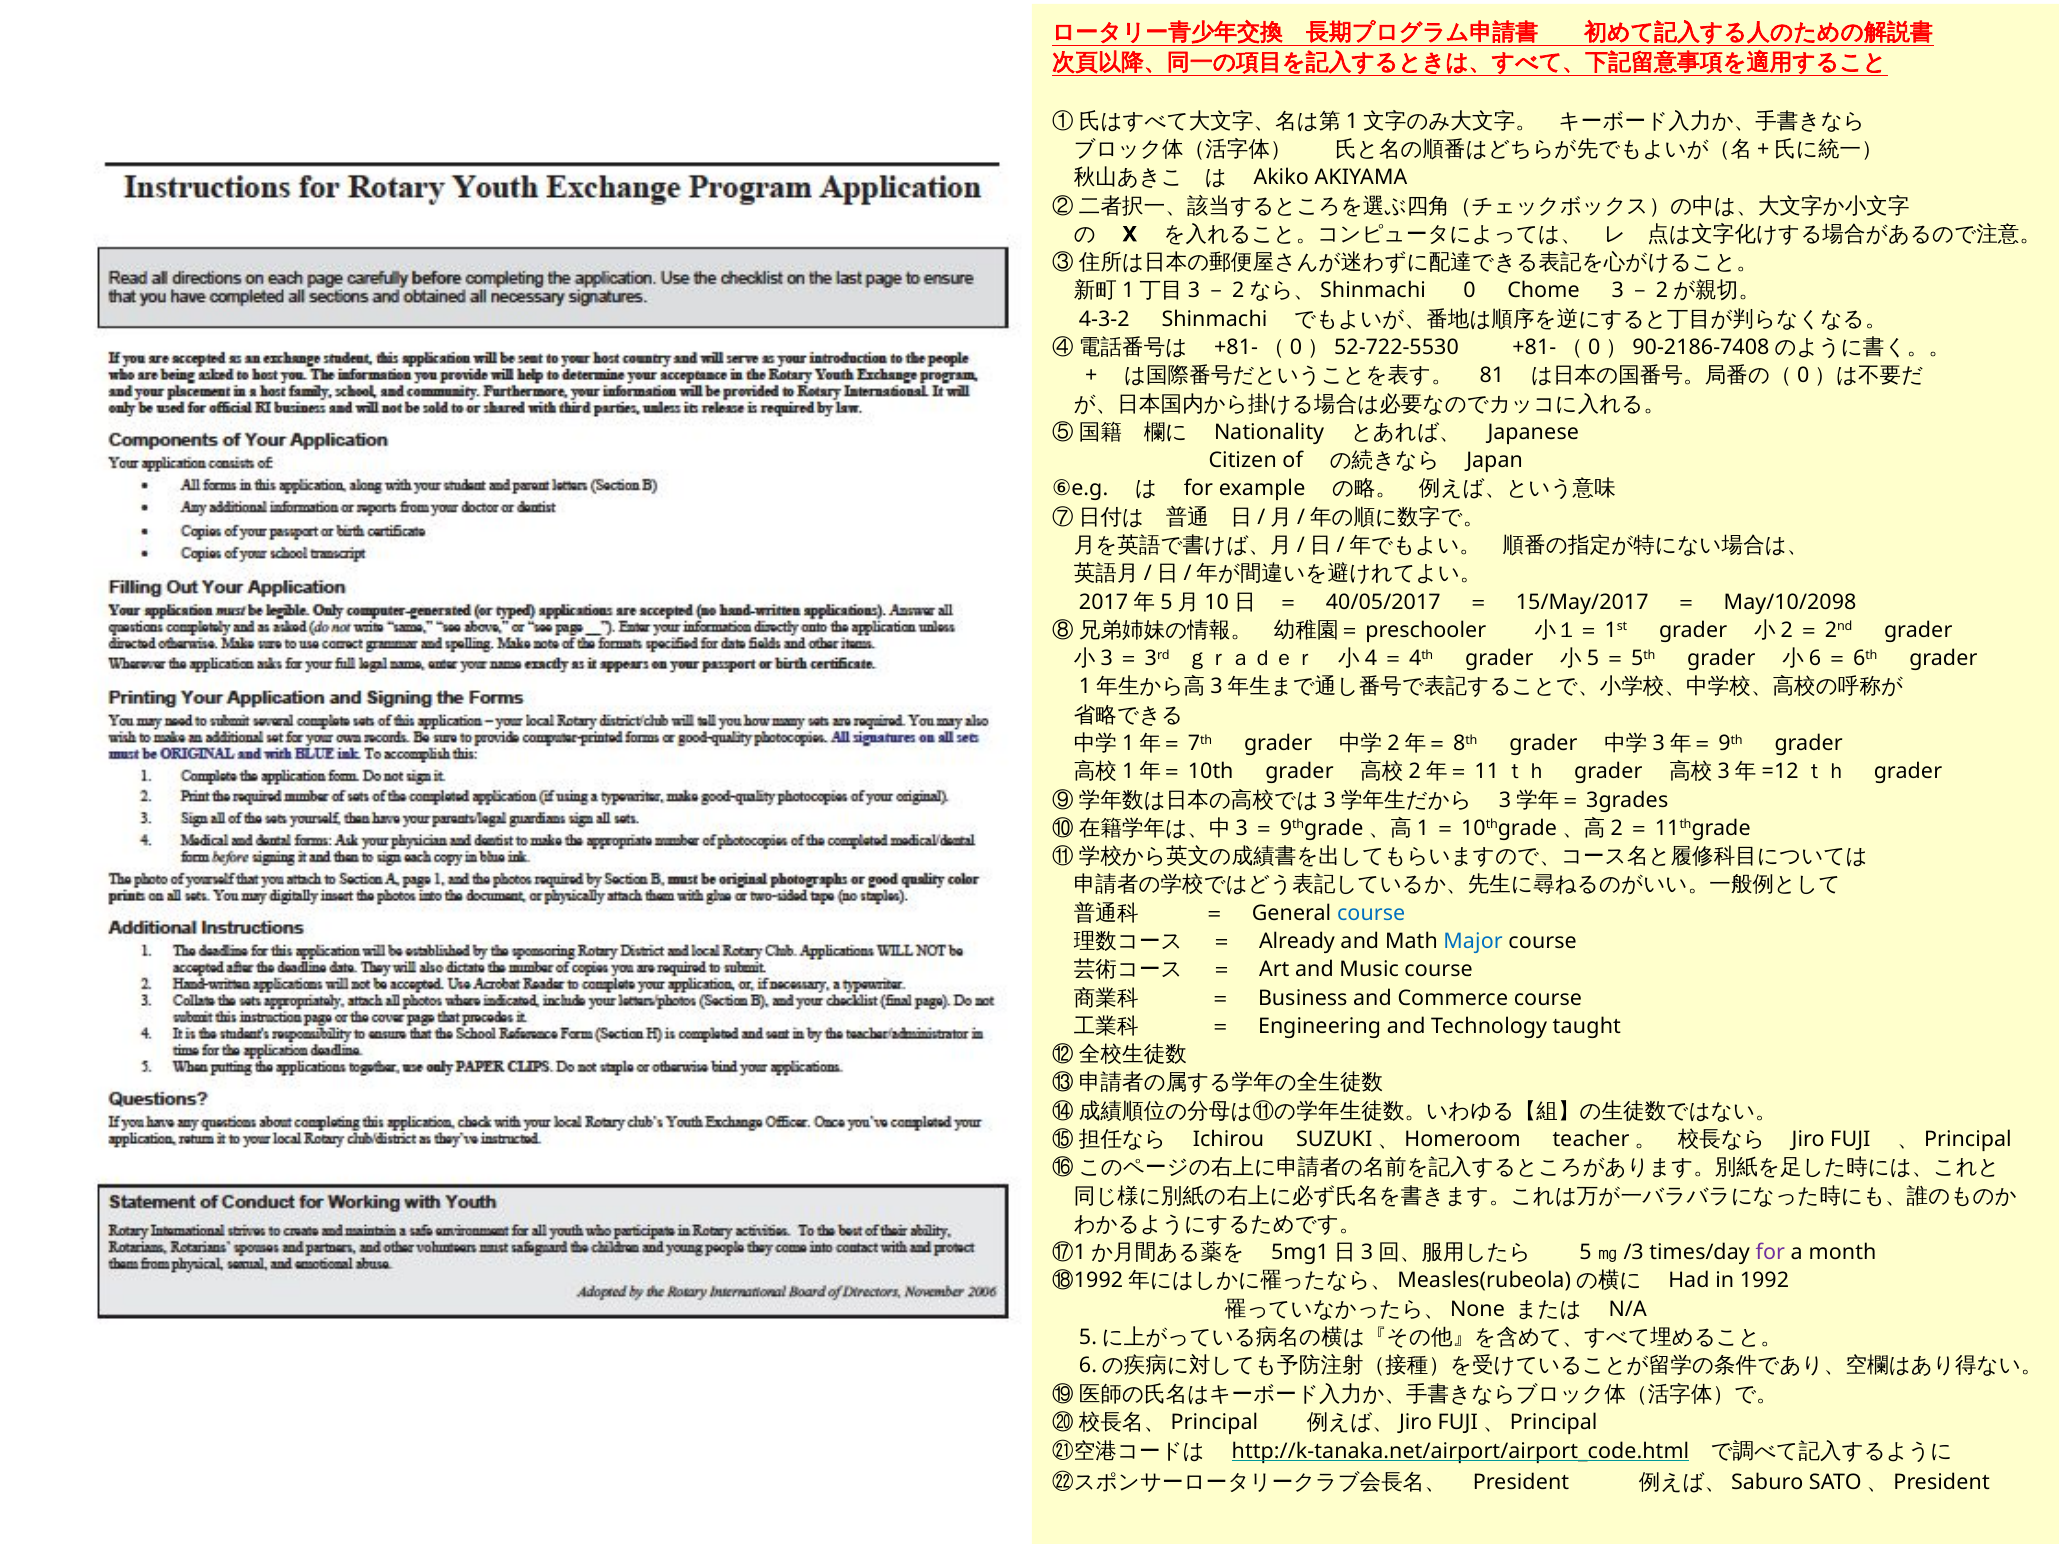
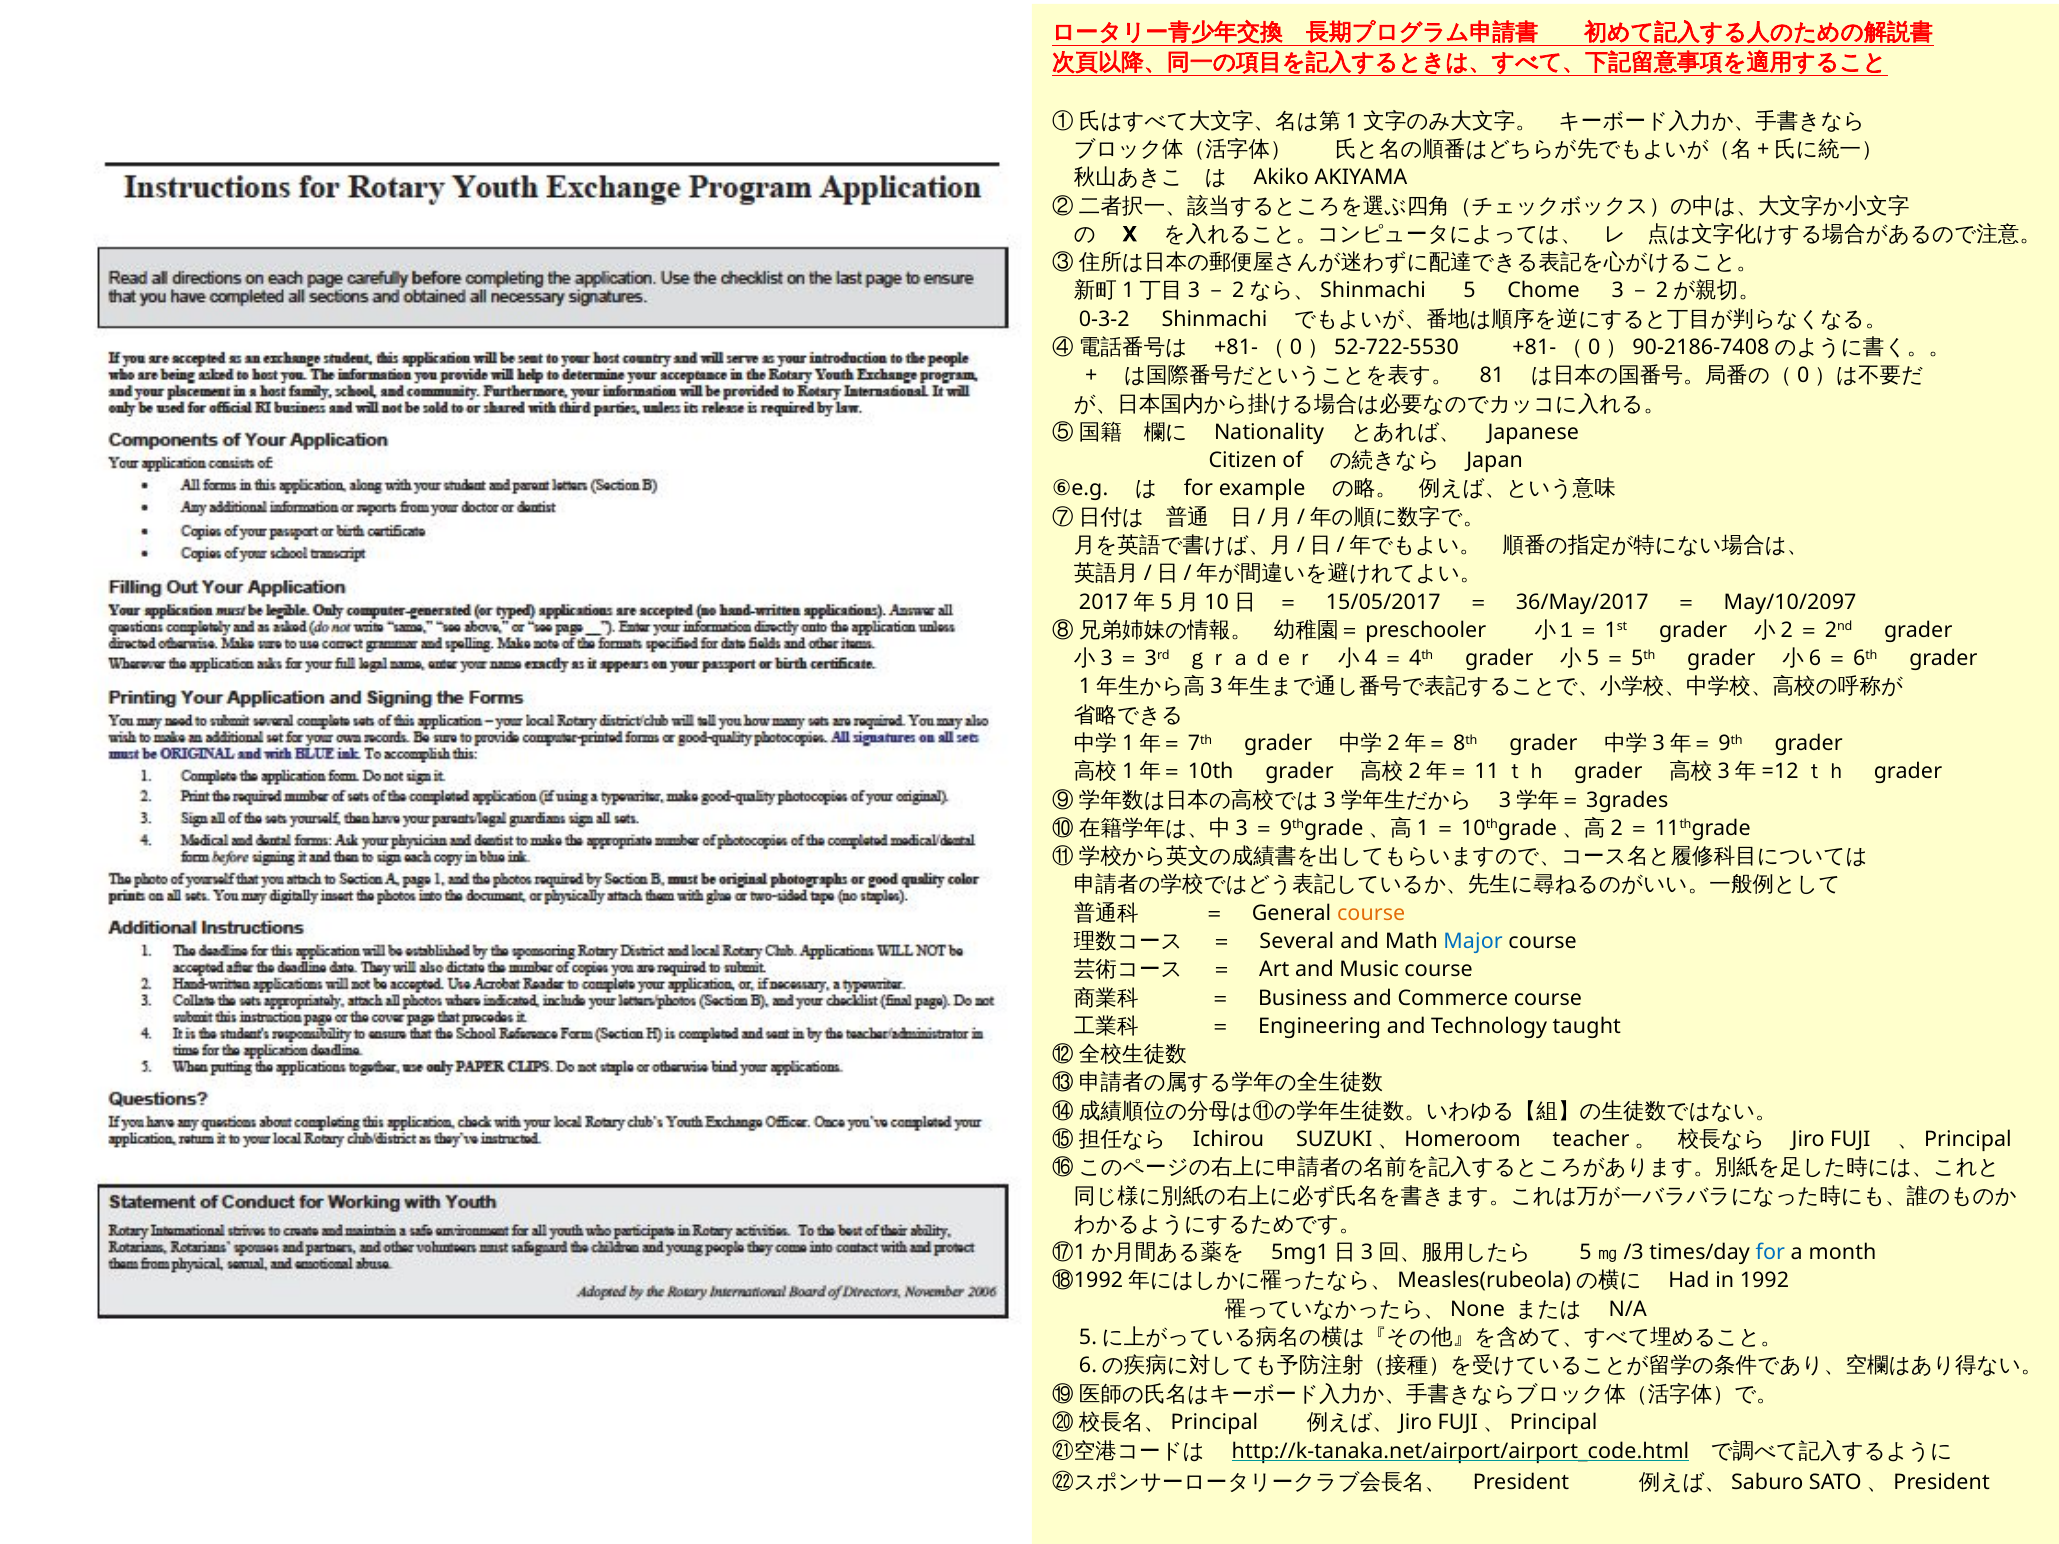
0: 0 -> 5
4‐3‐2: 4‐3‐2 -> 0‐3‐2
40/05/2017: 40/05/2017 -> 15/05/2017
15/May/2017: 15/May/2017 -> 36/May/2017
May/10/2098: May/10/2098 -> May/10/2097
course at (1371, 913) colour: blue -> orange
Already: Already -> Several
for at (1770, 1253) colour: purple -> blue
